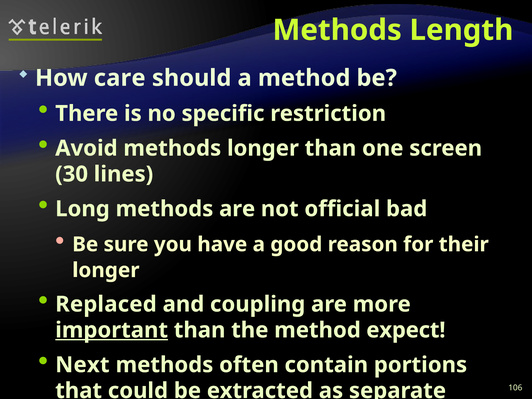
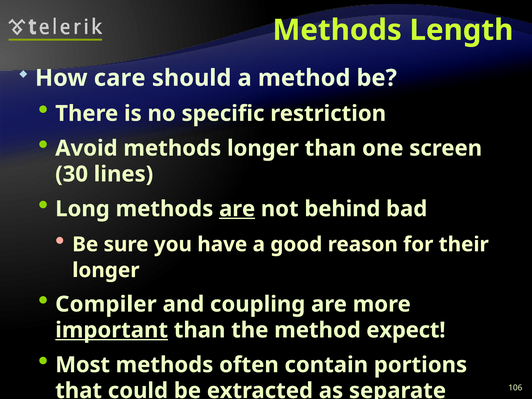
are at (237, 209) underline: none -> present
official: official -> behind
Replaced: Replaced -> Compiler
Next: Next -> Most
